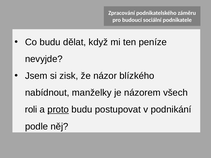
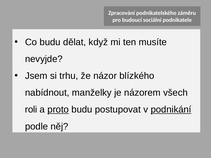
peníze: peníze -> musíte
zisk: zisk -> trhu
podnikání underline: none -> present
